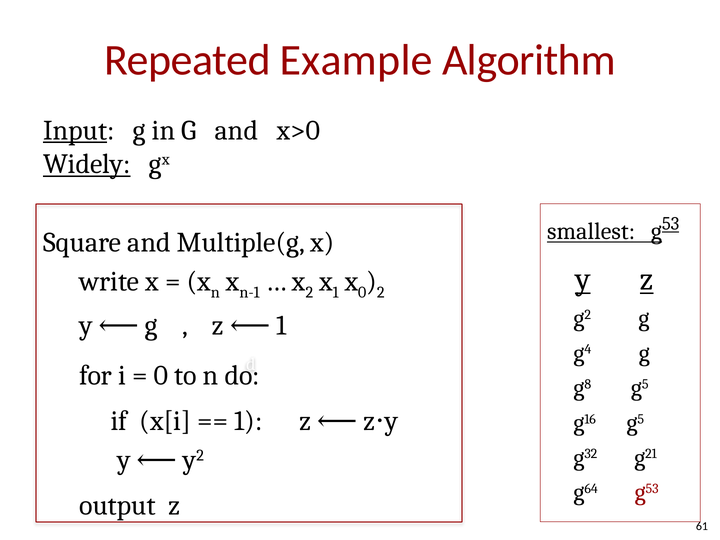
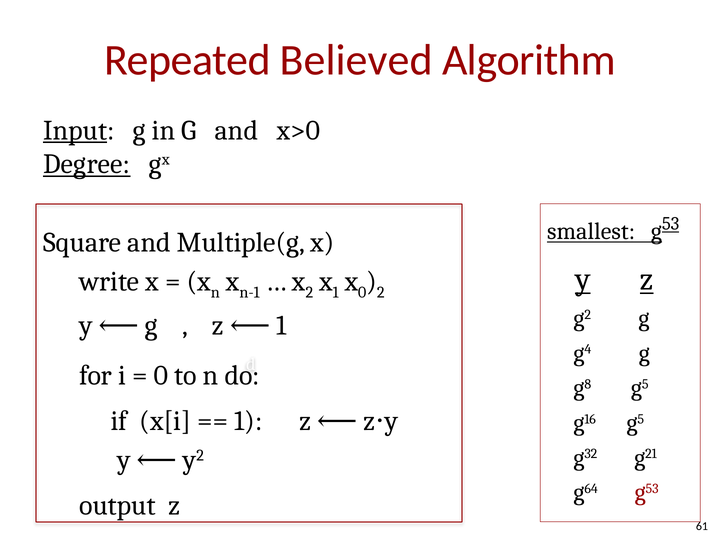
Example: Example -> Believed
Widely: Widely -> Degree
